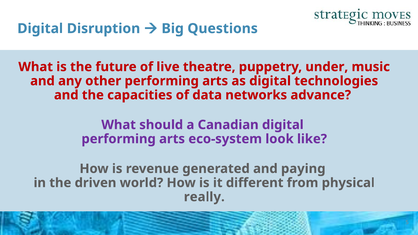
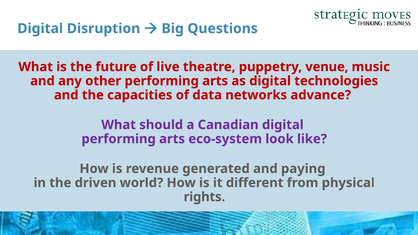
under: under -> venue
really: really -> rights
